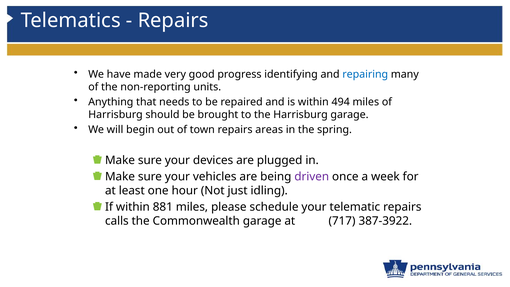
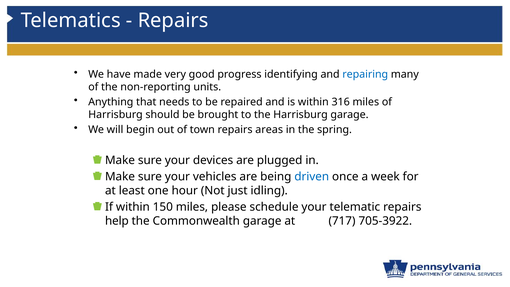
494: 494 -> 316
driven colour: purple -> blue
881: 881 -> 150
calls: calls -> help
387-3922: 387-3922 -> 705-3922
